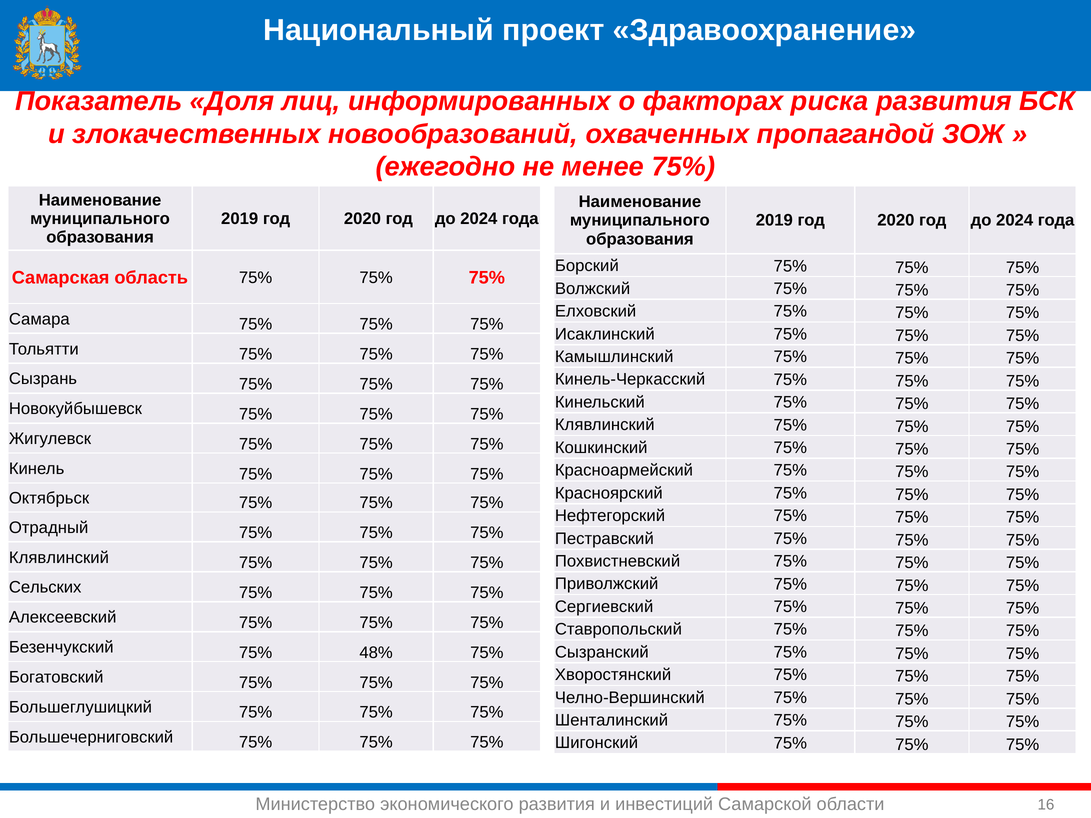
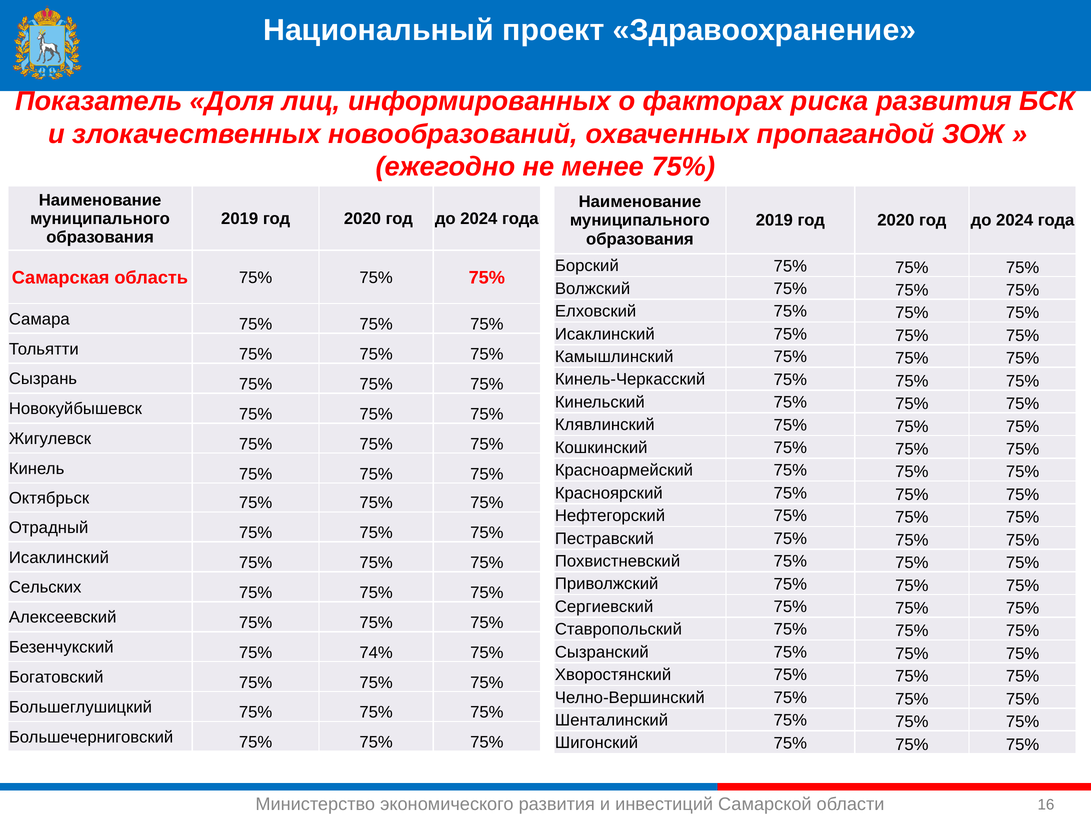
Клявлинский at (59, 558): Клявлинский -> Исаклинский
48%: 48% -> 74%
